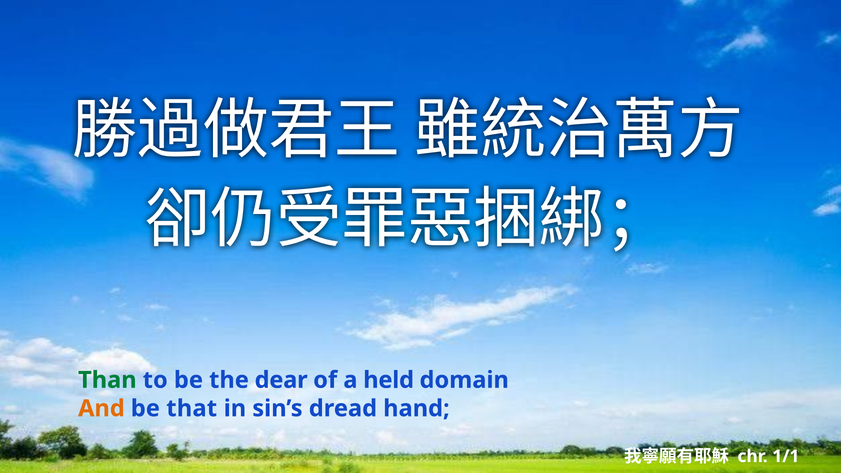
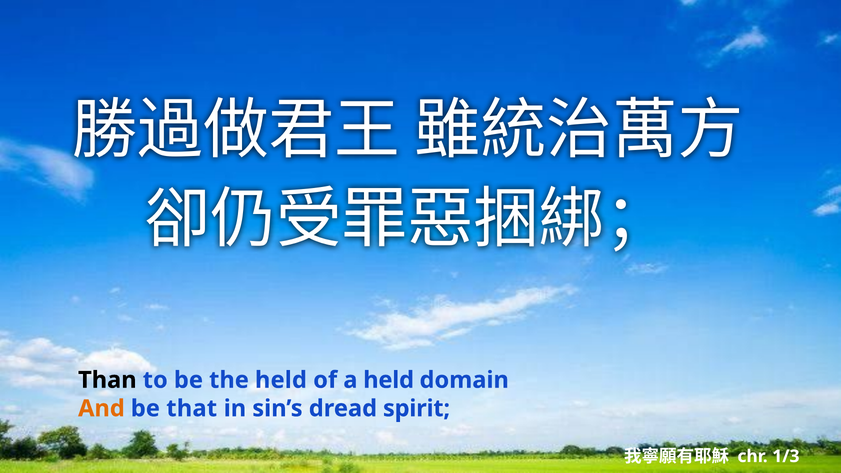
Than colour: green -> black
the dear: dear -> held
hand: hand -> spirit
1/1: 1/1 -> 1/3
